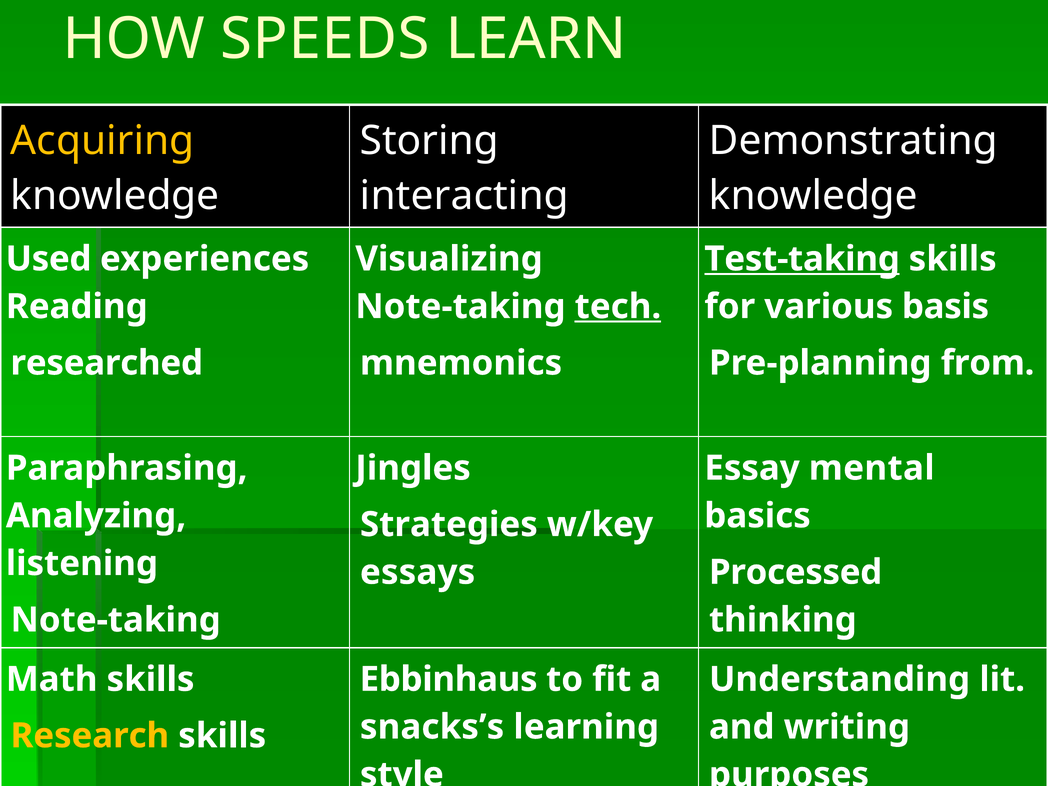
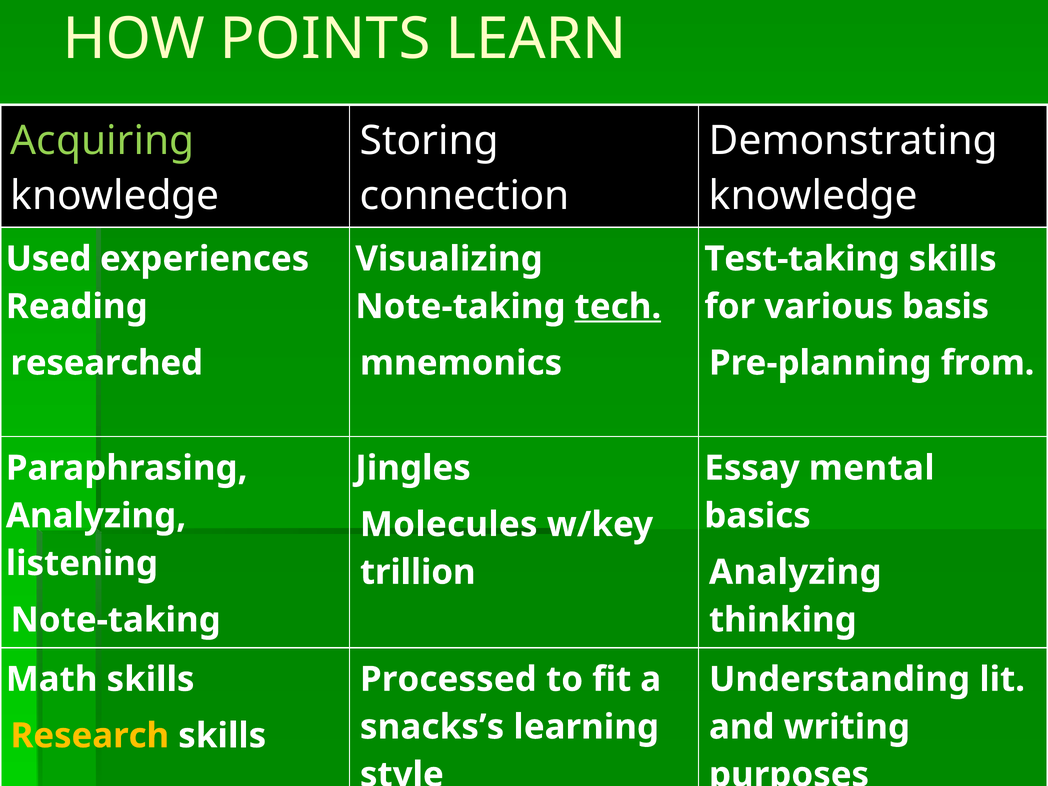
SPEEDS: SPEEDS -> POINTS
Acquiring colour: yellow -> light green
interacting: interacting -> connection
Test-taking underline: present -> none
Strategies: Strategies -> Molecules
essays: essays -> trillion
Processed at (796, 572): Processed -> Analyzing
Ebbinhaus: Ebbinhaus -> Processed
